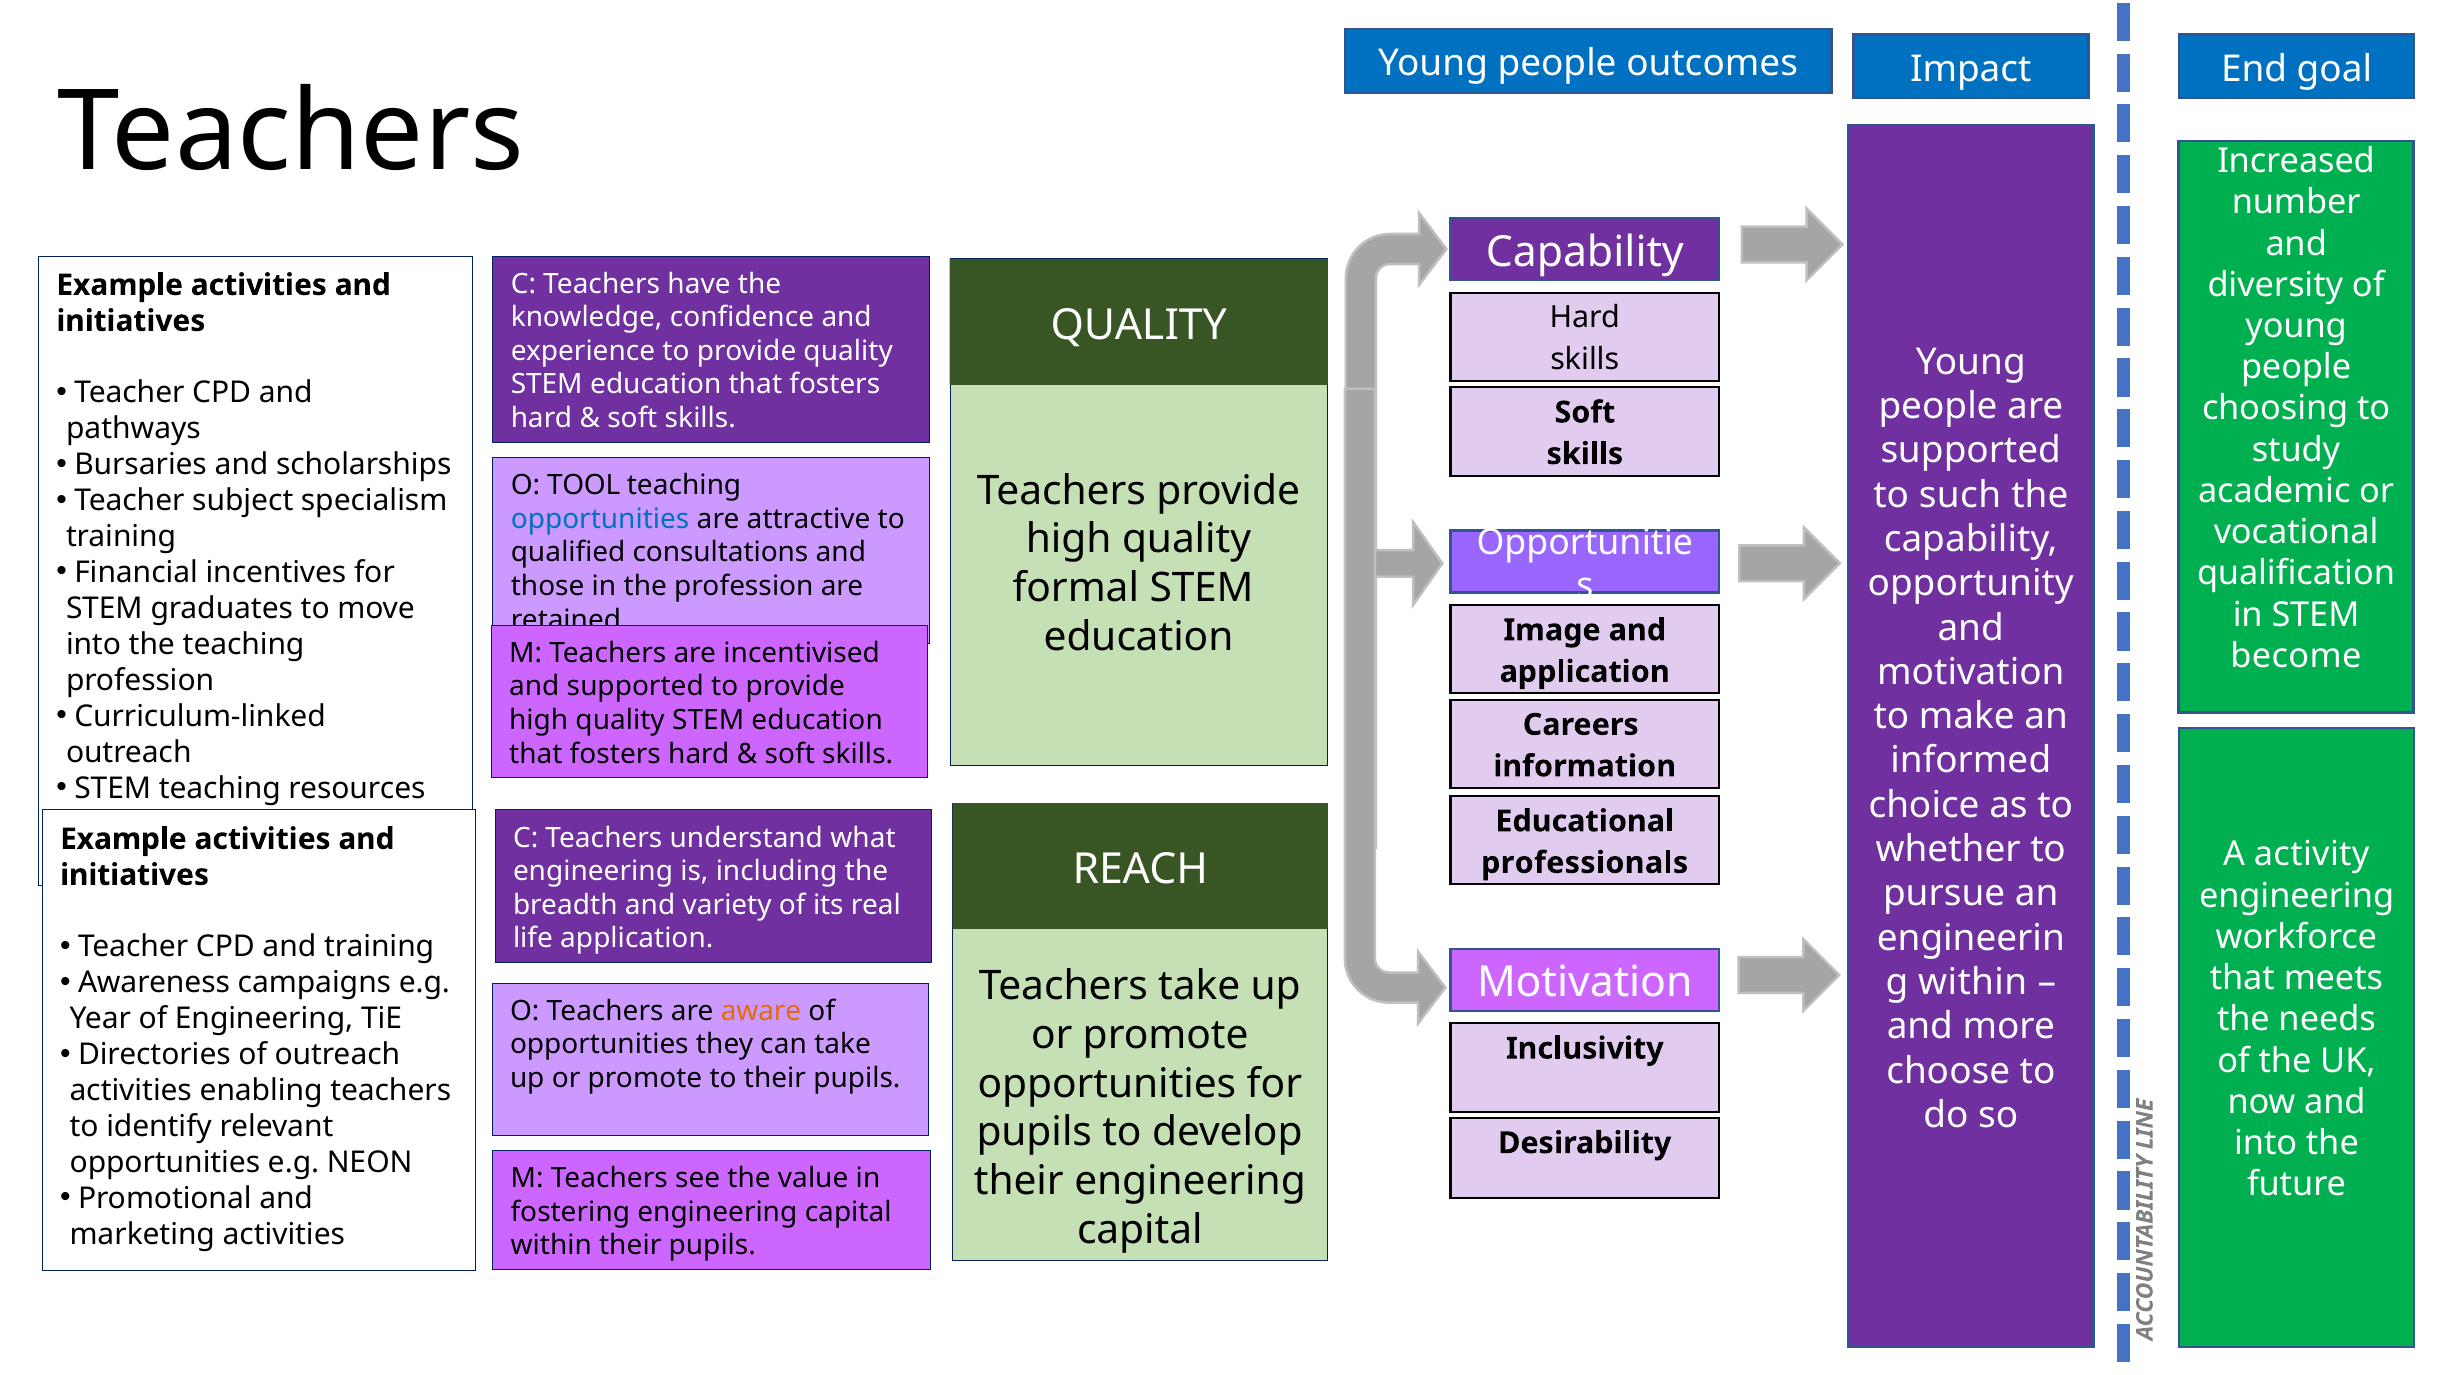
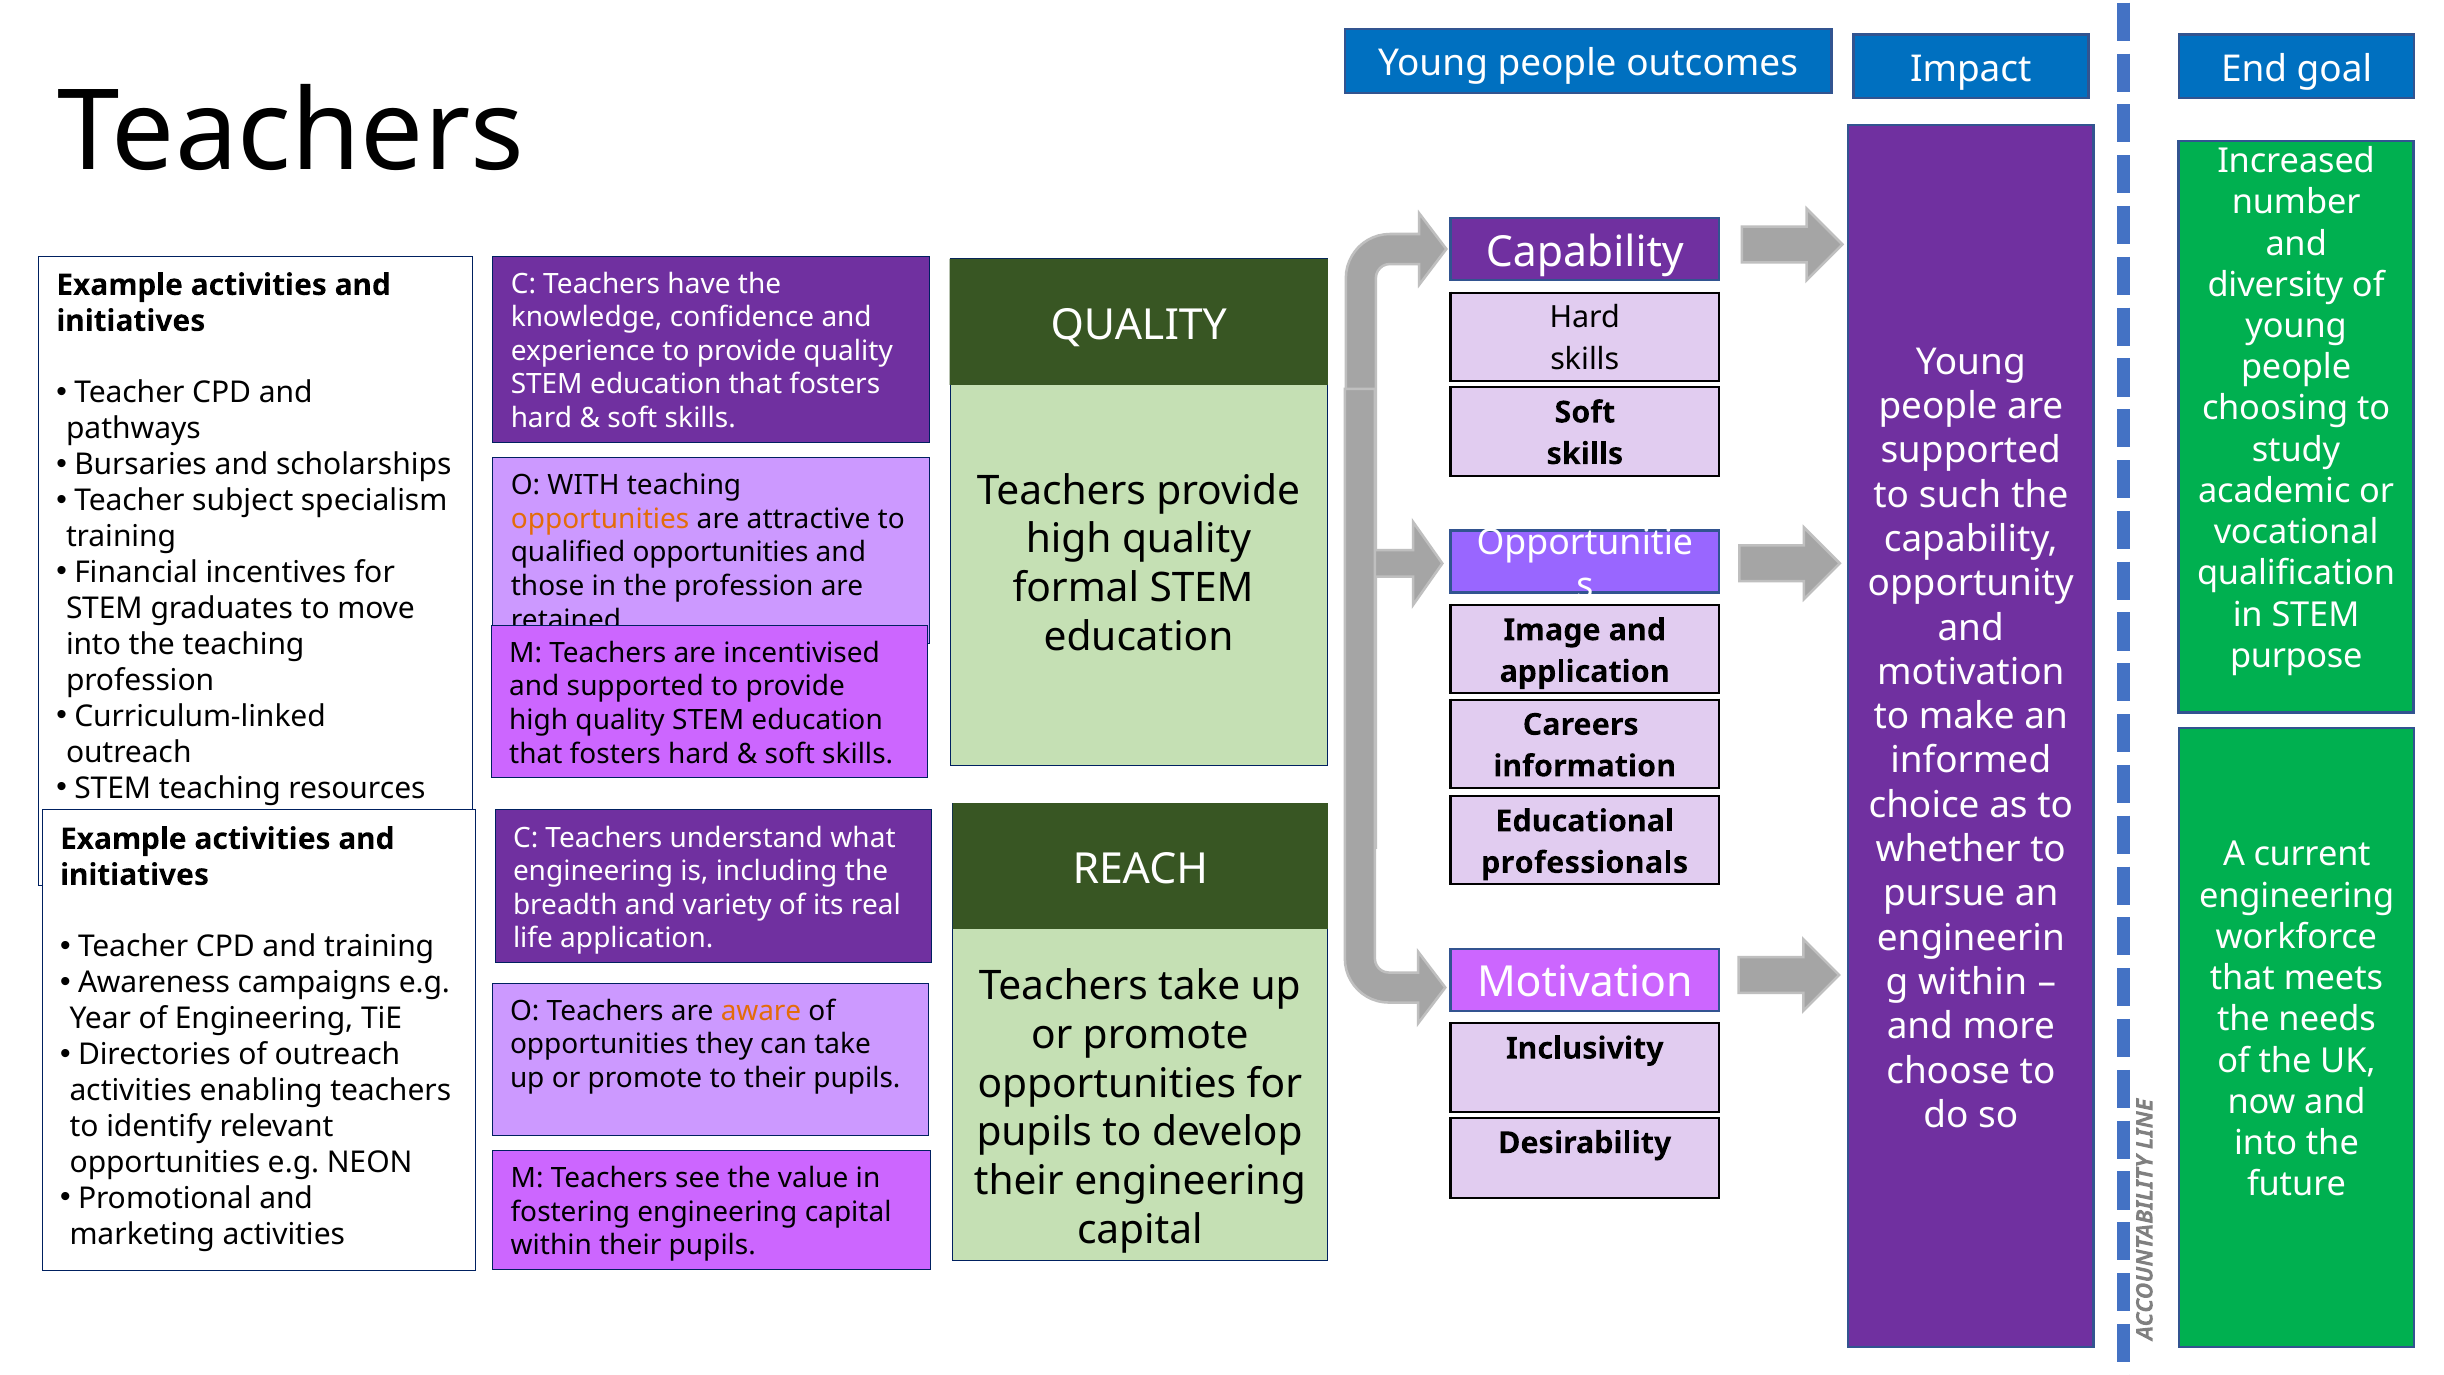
TOOL: TOOL -> WITH
opportunities at (600, 519) colour: blue -> orange
qualified consultations: consultations -> opportunities
become: become -> purpose
activity: activity -> current
